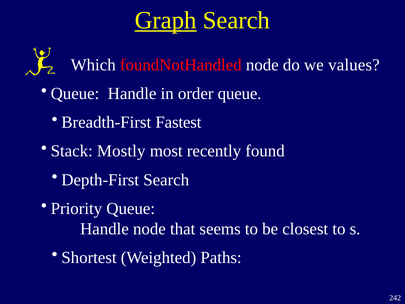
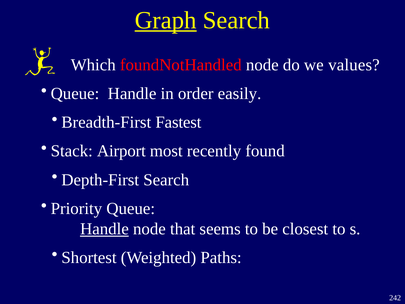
order queue: queue -> easily
Mostly: Mostly -> Airport
Handle at (104, 229) underline: none -> present
